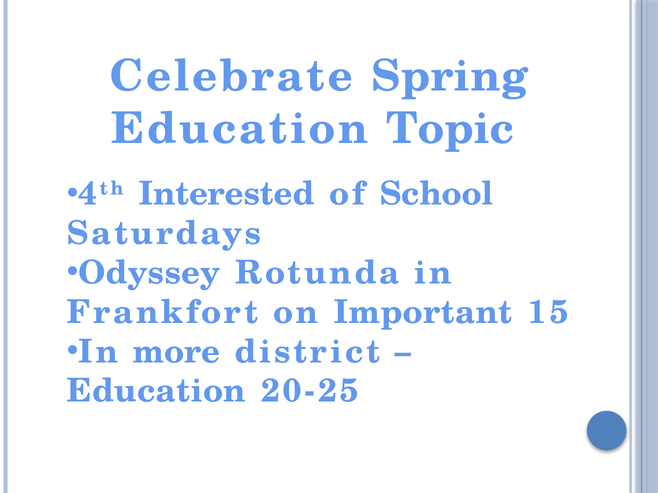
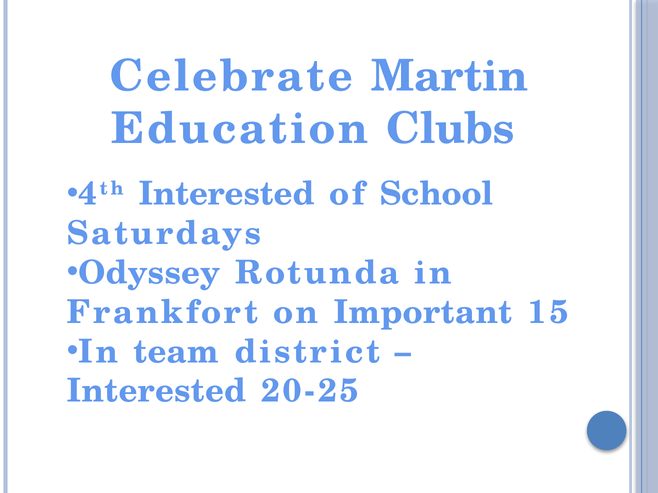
Spring: Spring -> Martin
Topic: Topic -> Clubs
more: more -> team
Education at (156, 392): Education -> Interested
